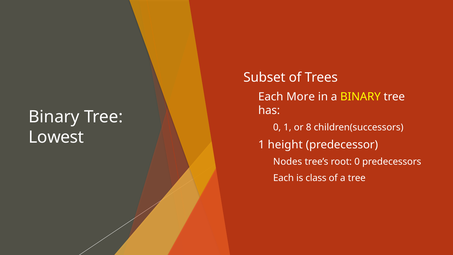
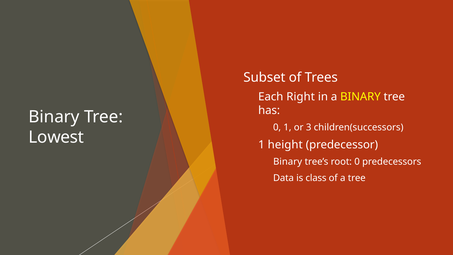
More: More -> Right
8: 8 -> 3
Nodes at (288, 162): Nodes -> Binary
Each at (283, 178): Each -> Data
